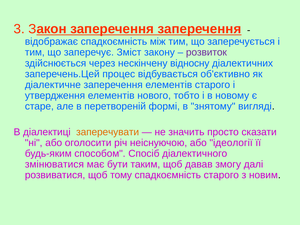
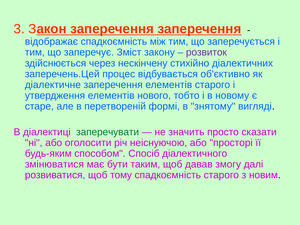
відносну: відносну -> стихійно
заперечувати colour: orange -> green
ідеології: ідеології -> просторі
